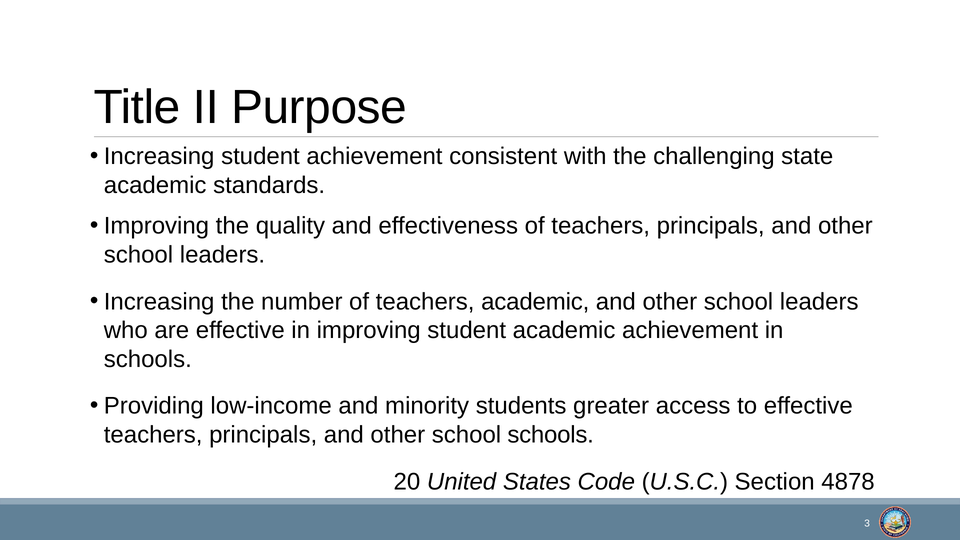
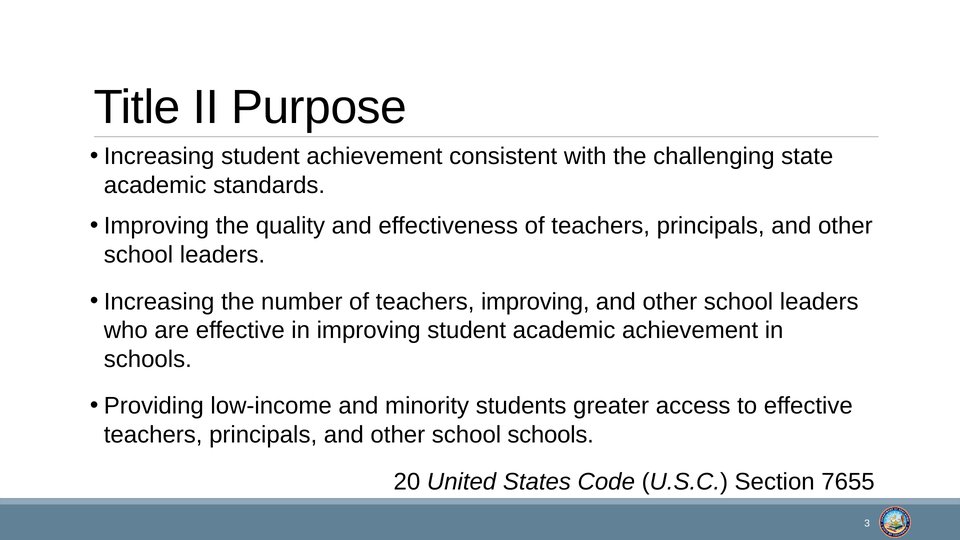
teachers academic: academic -> improving
4878: 4878 -> 7655
